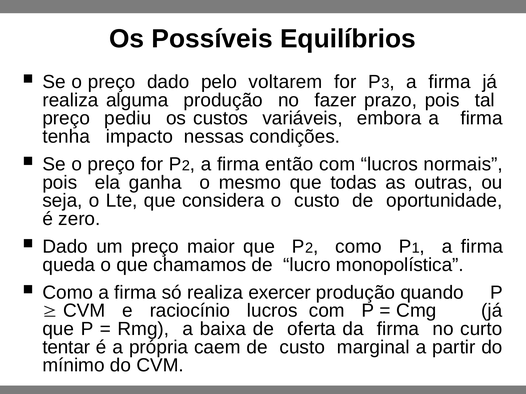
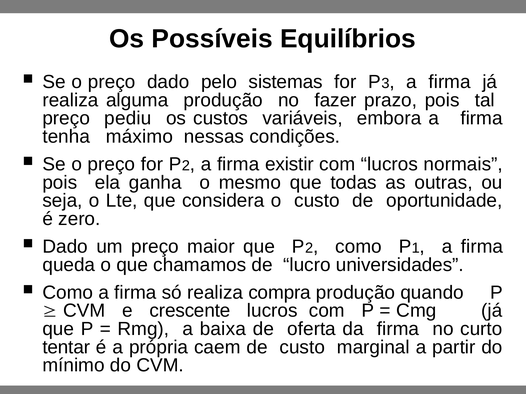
voltarem: voltarem -> sistemas
impacto: impacto -> máximo
então: então -> existir
monopolística: monopolística -> universidades
exercer: exercer -> compra
raciocínio: raciocínio -> crescente
